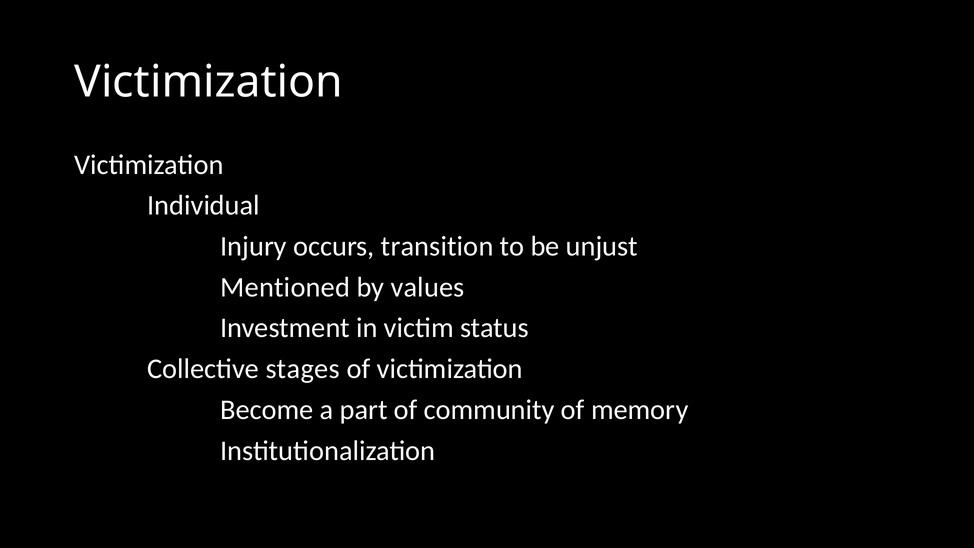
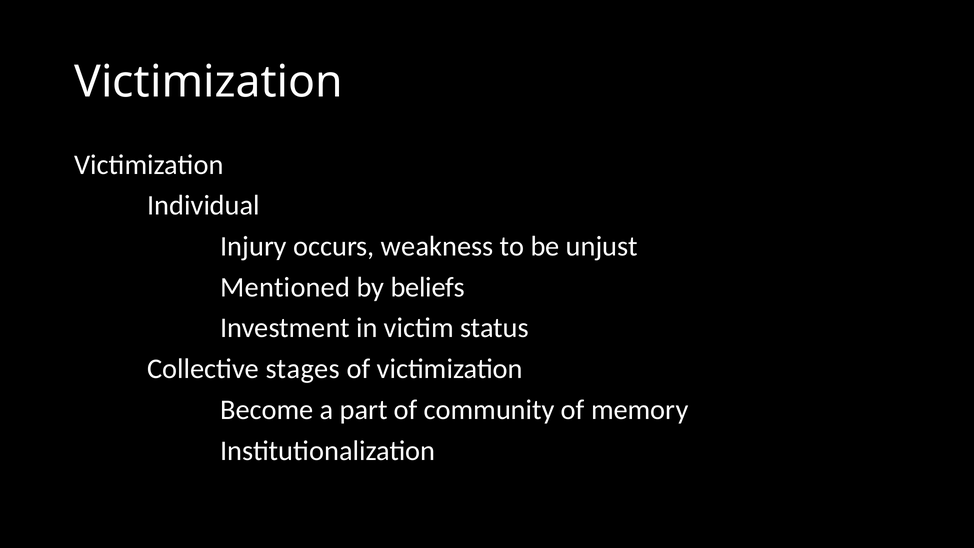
transition: transition -> weakness
values: values -> beliefs
